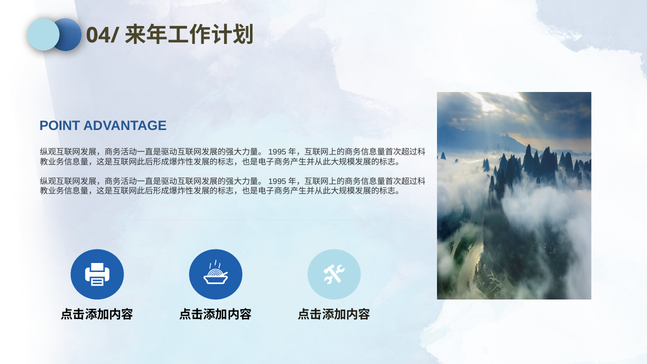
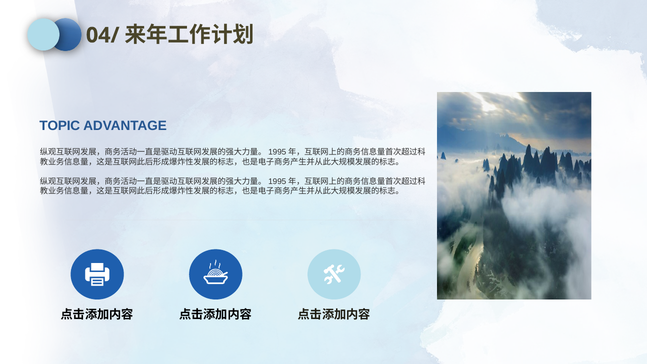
POINT: POINT -> TOPIC
